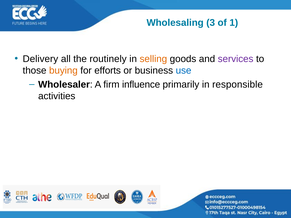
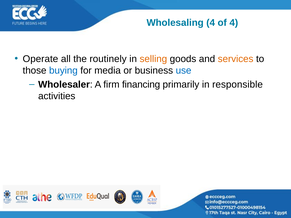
Wholesaling 3: 3 -> 4
of 1: 1 -> 4
Delivery: Delivery -> Operate
services colour: purple -> orange
buying colour: orange -> blue
efforts: efforts -> media
influence: influence -> financing
